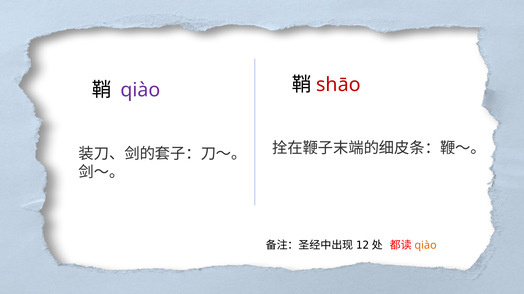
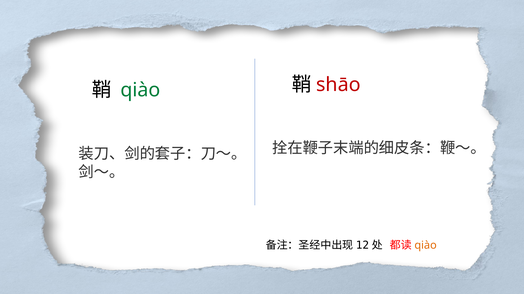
qiào at (141, 90) colour: purple -> green
